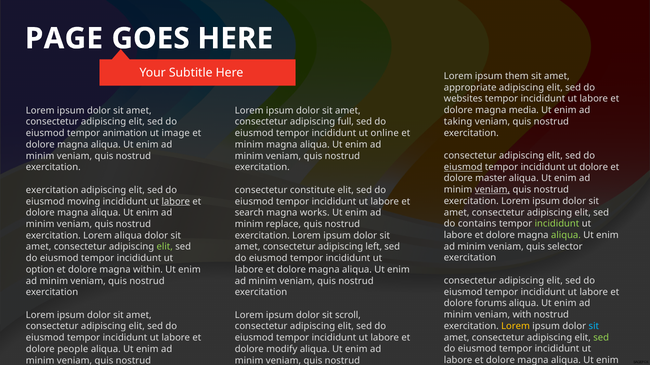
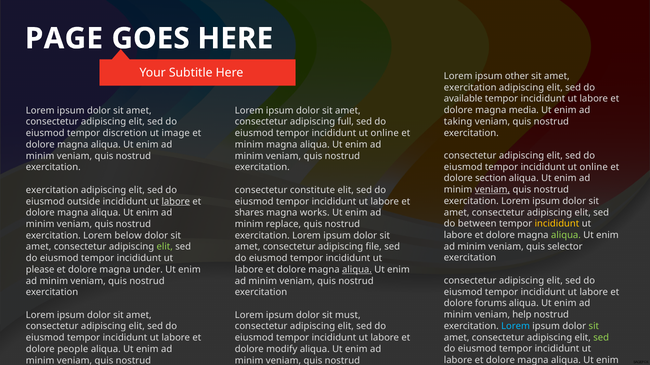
them: them -> other
appropriate at (470, 88): appropriate -> exercitation
websites: websites -> available
animation: animation -> discretion
eiusmod at (463, 167) underline: present -> none
dolore at (594, 167): dolore -> online
master: master -> section
moving: moving -> outside
search: search -> shares
contains: contains -> between
incididunt at (557, 224) colour: light green -> yellow
Lorem aliqua: aliqua -> below
left: left -> file
option: option -> please
within: within -> under
aliqua at (357, 270) underline: none -> present
with: with -> help
scroll: scroll -> must
Lorem at (516, 327) colour: yellow -> light blue
sit at (594, 327) colour: light blue -> light green
